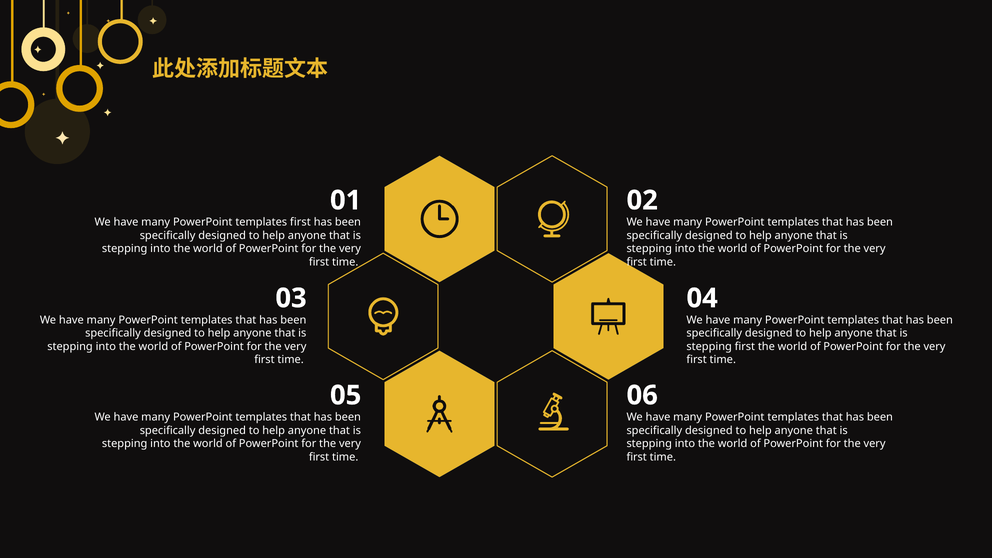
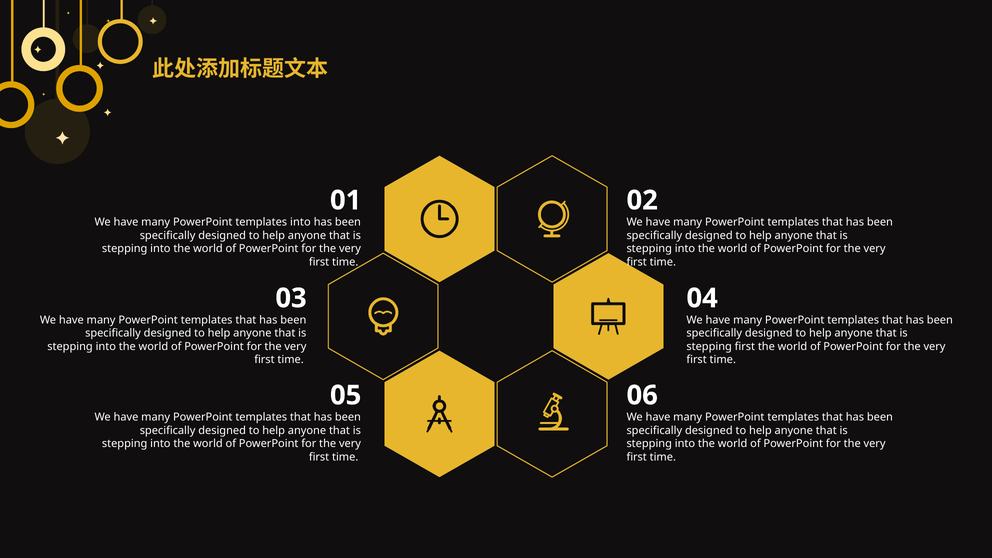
templates first: first -> into
